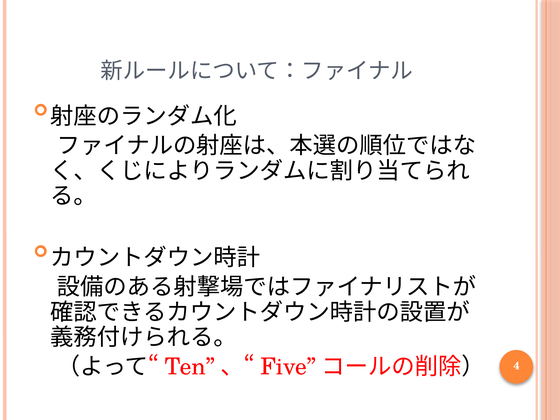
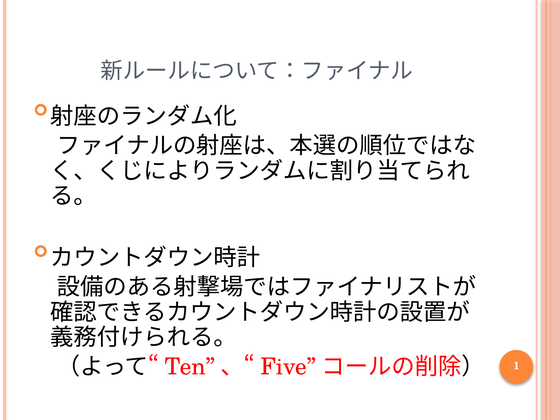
4: 4 -> 1
